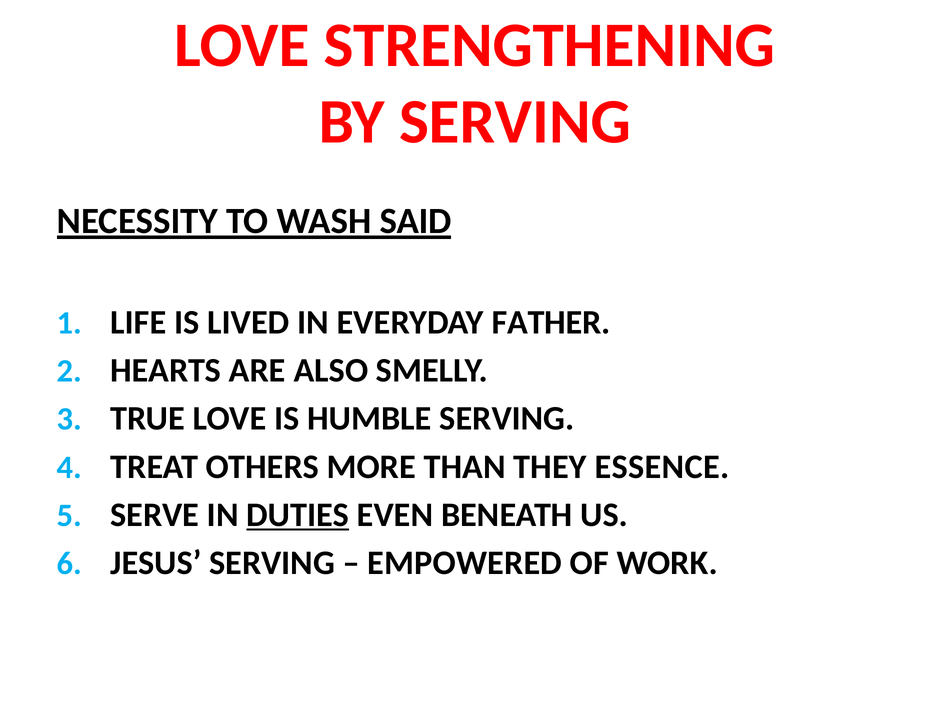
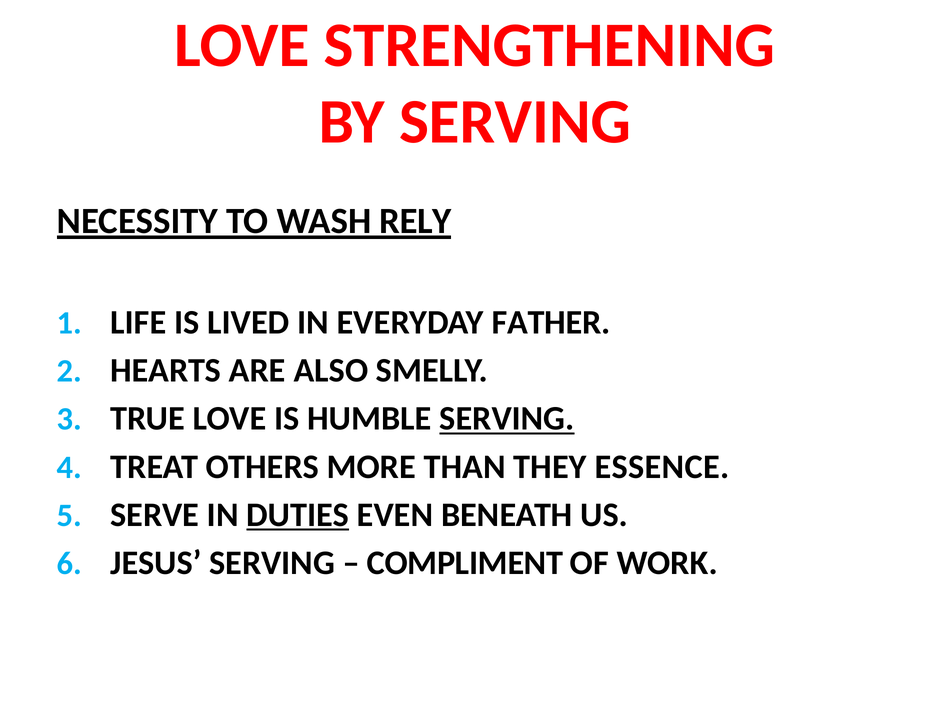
SAID: SAID -> RELY
SERVING at (507, 418) underline: none -> present
EMPOWERED: EMPOWERED -> COMPLIMENT
